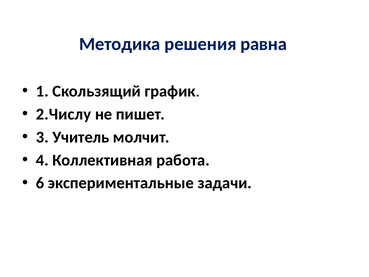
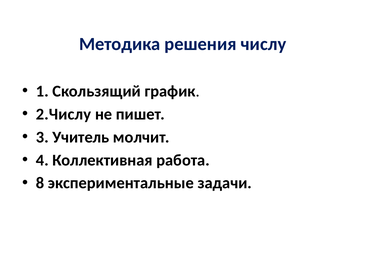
равна: равна -> числу
6: 6 -> 8
